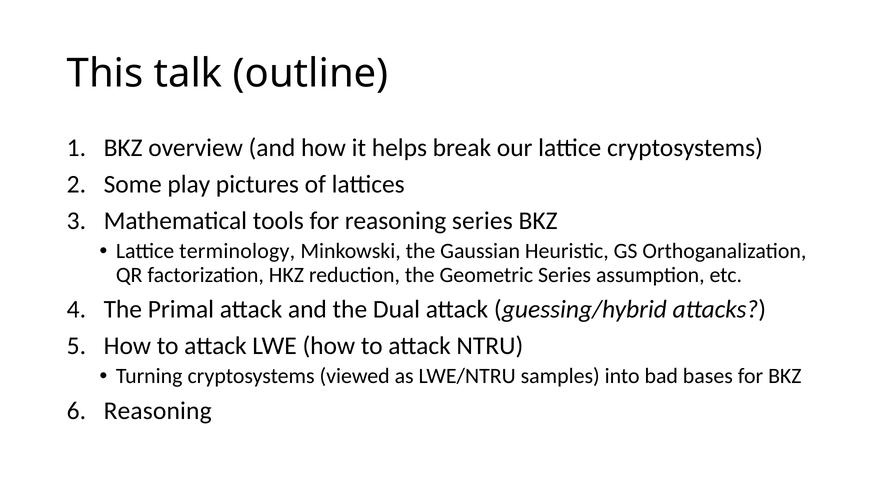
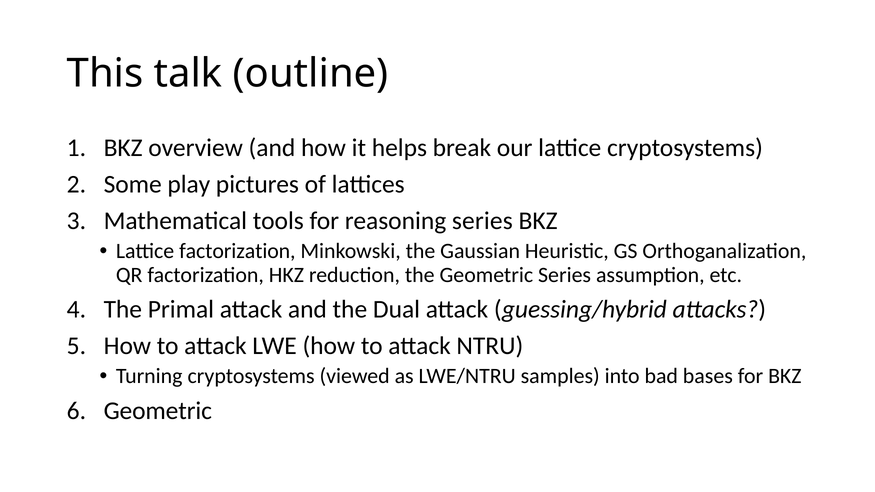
Lattice terminology: terminology -> factorization
Reasoning at (158, 411): Reasoning -> Geometric
